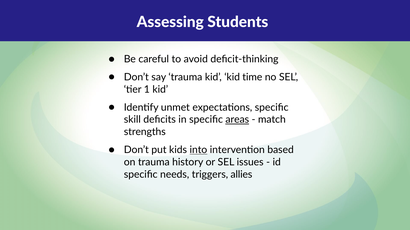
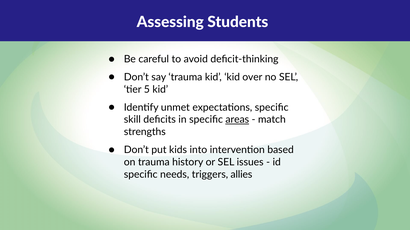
time: time -> over
1: 1 -> 5
into underline: present -> none
